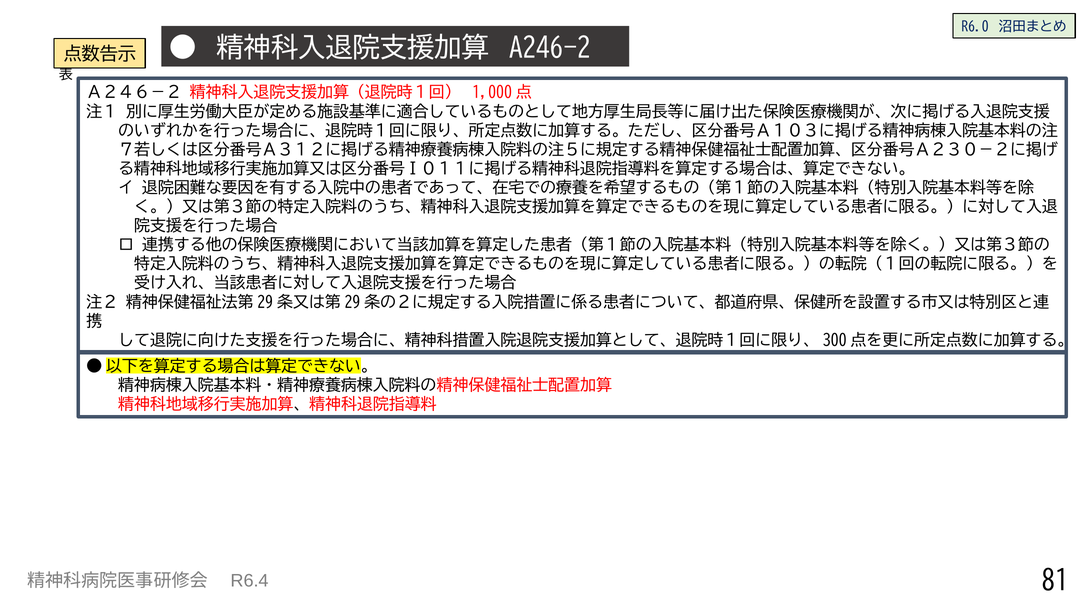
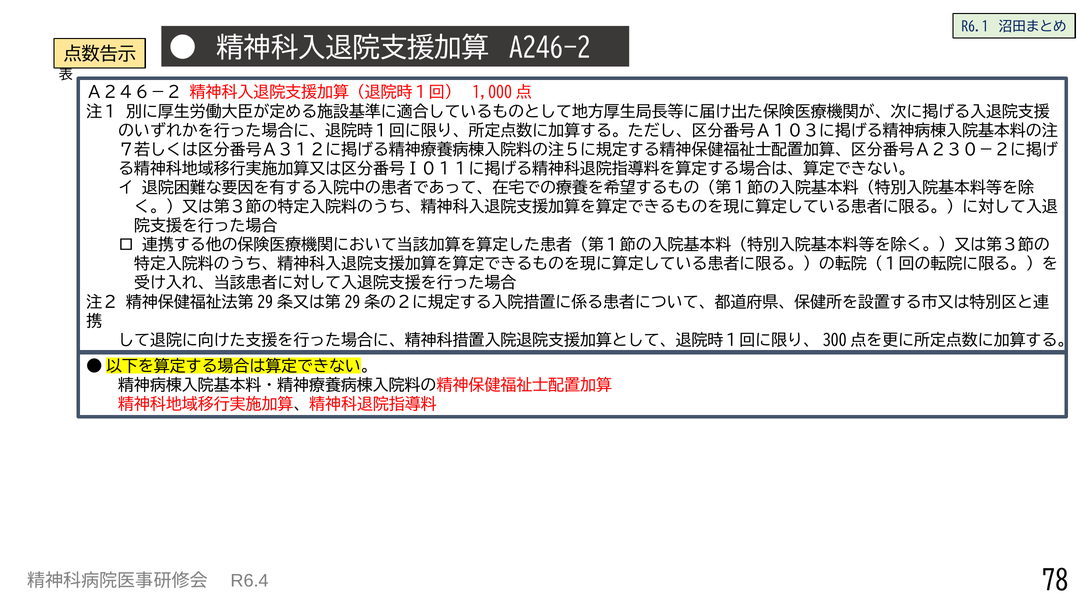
R6.0: R6.0 -> R6.1
81: 81 -> 78
